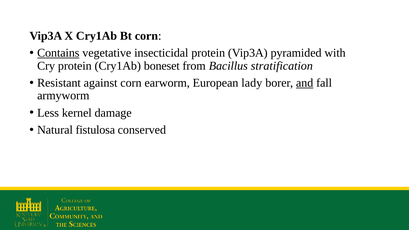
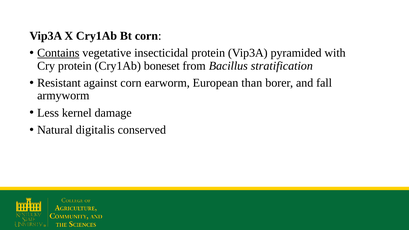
lady: lady -> than
and underline: present -> none
fistulosa: fistulosa -> digitalis
